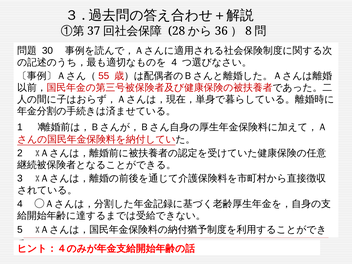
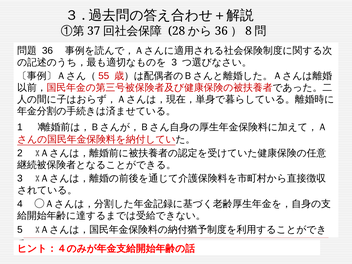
30 at (47, 51): 30 -> 36
4 at (174, 62): 4 -> 3
